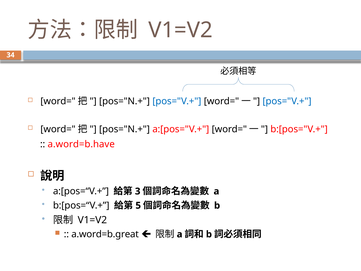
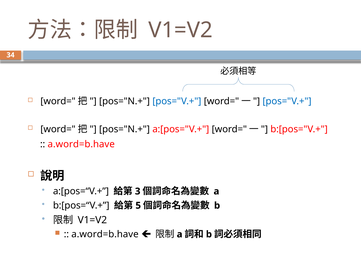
a.word=b.great at (105, 234): a.word=b.great -> a.word=b.have
